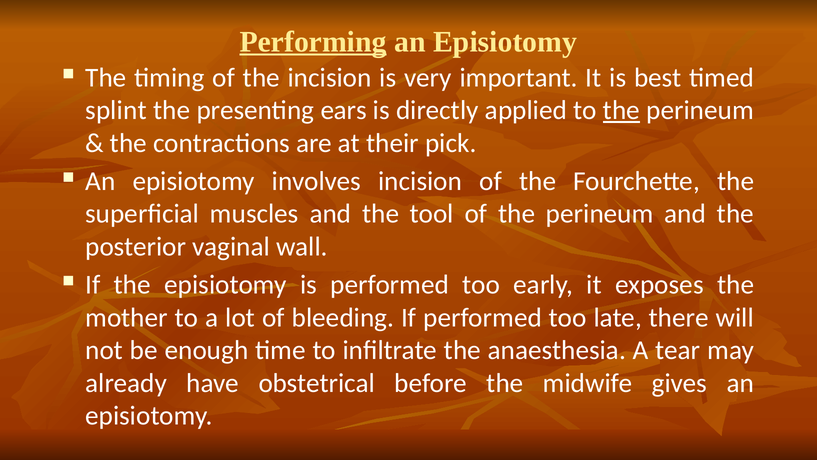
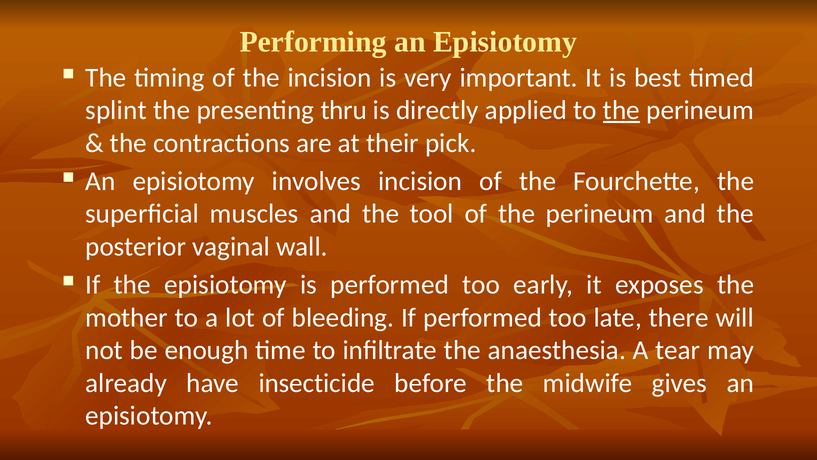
Performing underline: present -> none
ears: ears -> thru
obstetrical: obstetrical -> insecticide
